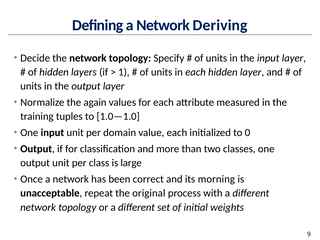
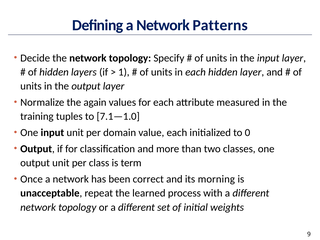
Deriving: Deriving -> Patterns
1.0—1.0: 1.0—1.0 -> 7.1—1.0
large: large -> term
original: original -> learned
